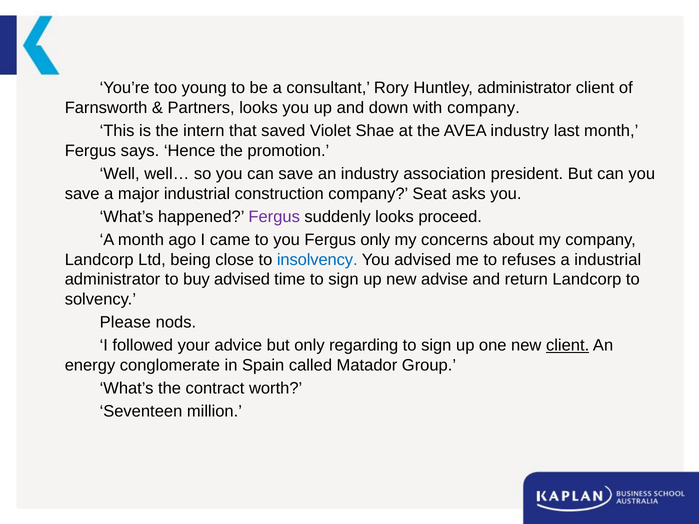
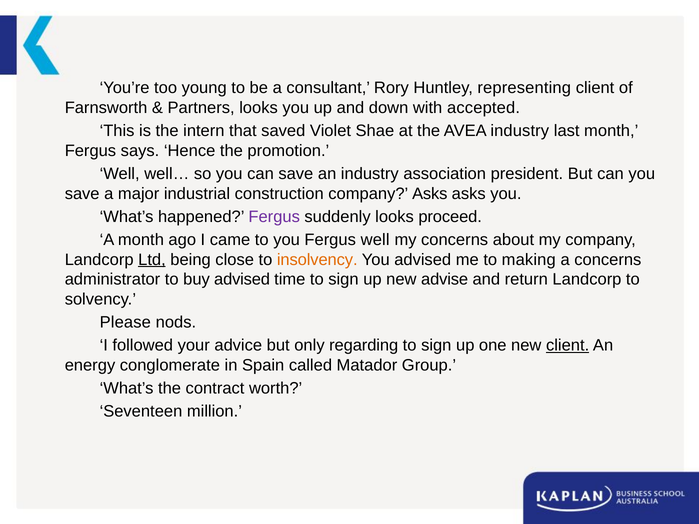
Huntley administrator: administrator -> representing
with company: company -> accepted
company Seat: Seat -> Asks
Fergus only: only -> well
Ltd underline: none -> present
insolvency colour: blue -> orange
refuses: refuses -> making
a industrial: industrial -> concerns
